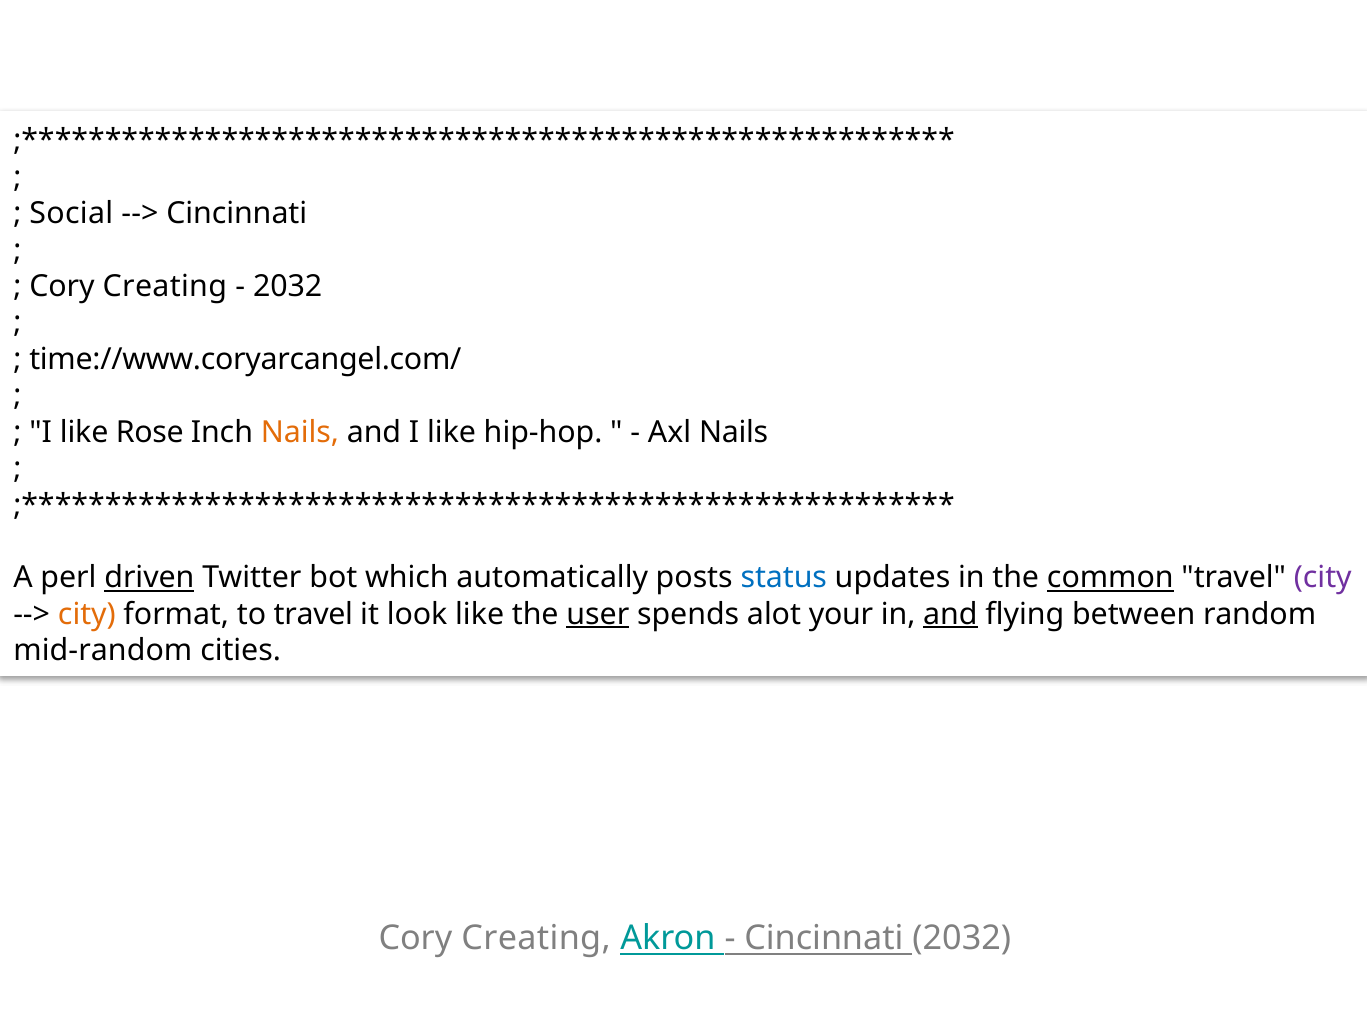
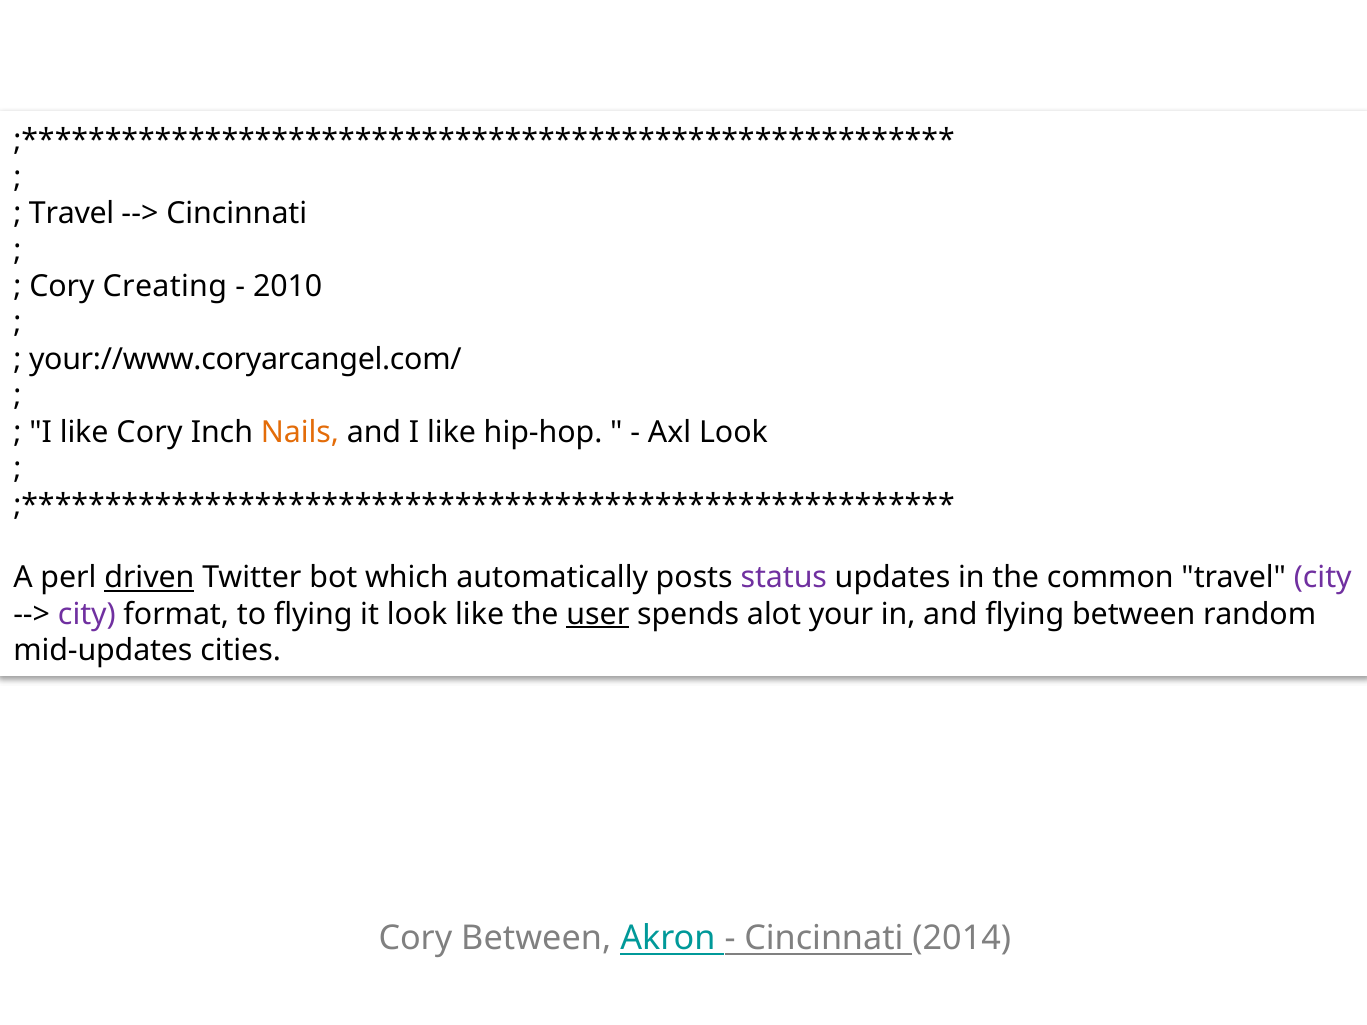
Social at (71, 214): Social -> Travel
2032 at (288, 287): 2032 -> 2010
time://www.coryarcangel.com/: time://www.coryarcangel.com/ -> your://www.coryarcangel.com/
like Rose: Rose -> Cory
Axl Nails: Nails -> Look
status colour: blue -> purple
common underline: present -> none
city at (87, 614) colour: orange -> purple
to travel: travel -> flying
and at (950, 614) underline: present -> none
mid-random: mid-random -> mid-updates
Creating at (536, 939): Creating -> Between
Cincinnati 2032: 2032 -> 2014
